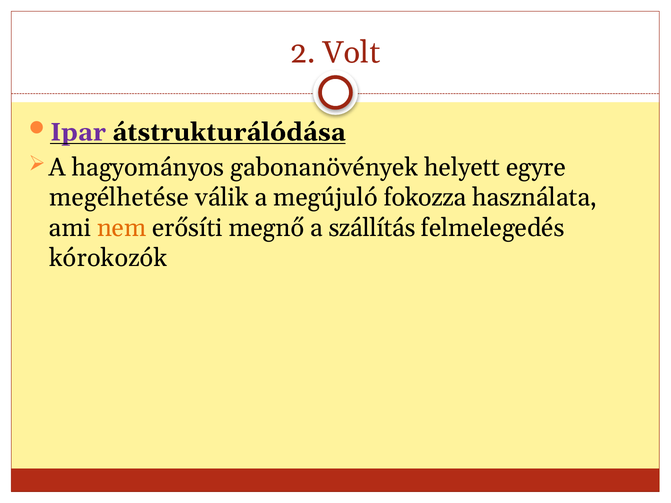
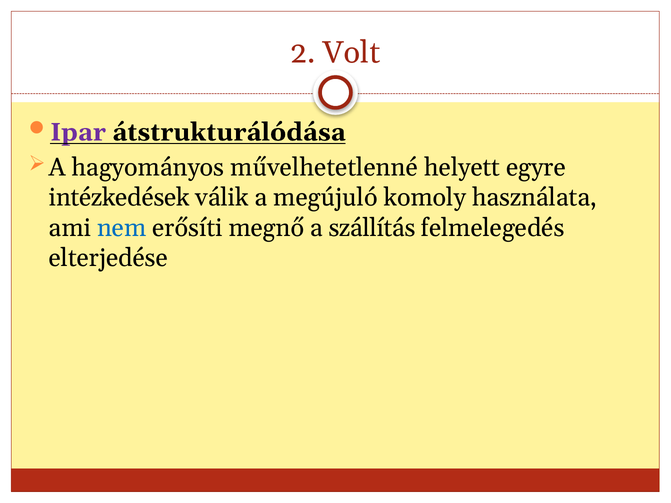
gabonanövények: gabonanövények -> művelhetetlenné
megélhetése: megélhetése -> intézkedések
fokozza: fokozza -> komoly
nem colour: orange -> blue
kórokozók: kórokozók -> elterjedése
